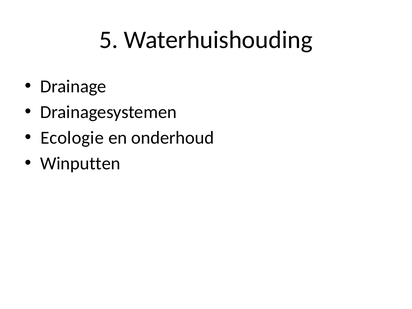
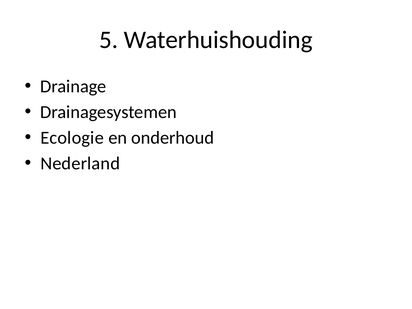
Winputten: Winputten -> Nederland
